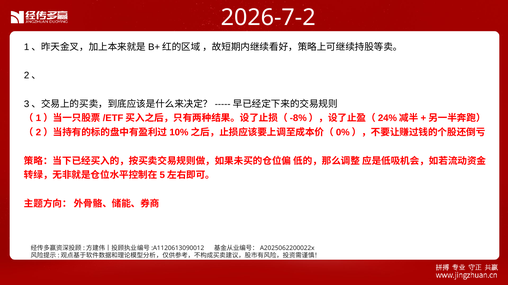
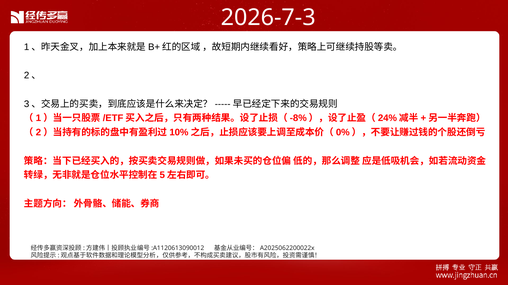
2026-7-2: 2026-7-2 -> 2026-7-3
